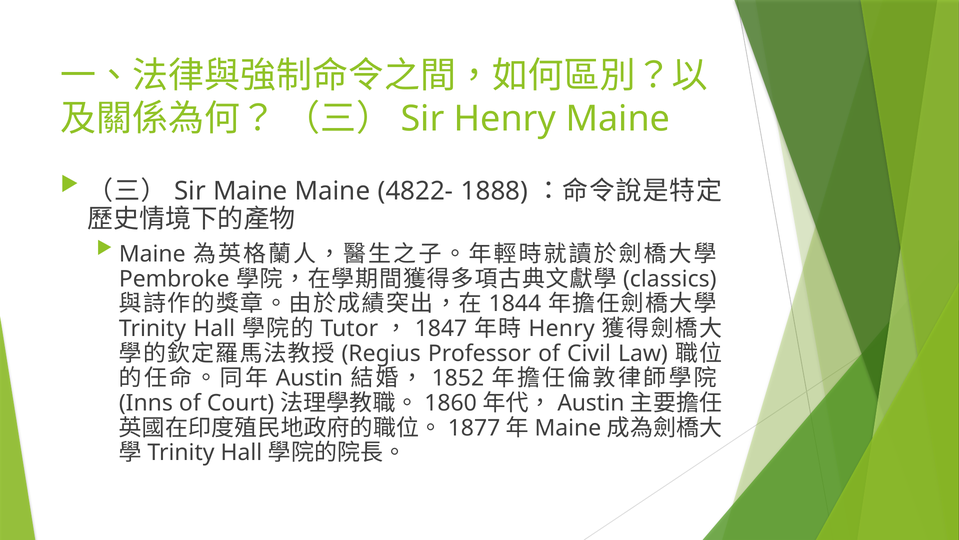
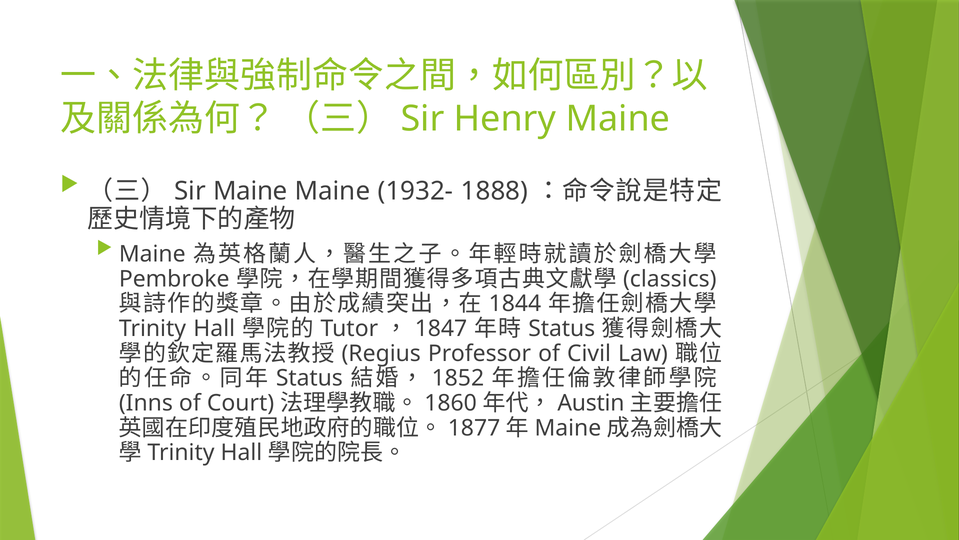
4822-: 4822- -> 1932-
Henry at (562, 328): Henry -> Status
Austin at (309, 378): Austin -> Status
